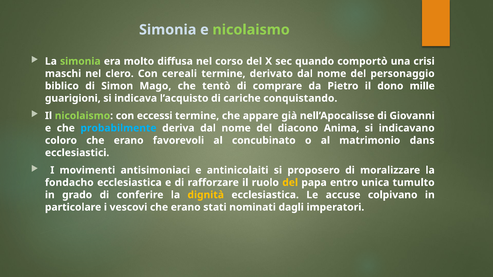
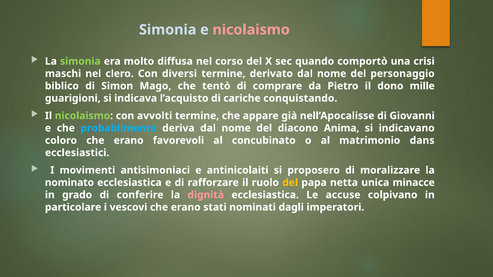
nicolaismo at (251, 30) colour: light green -> pink
cereali: cereali -> diversi
eccessi: eccessi -> avvolti
fondacho: fondacho -> nominato
entro: entro -> netta
tumulto: tumulto -> minacce
dignità colour: yellow -> pink
